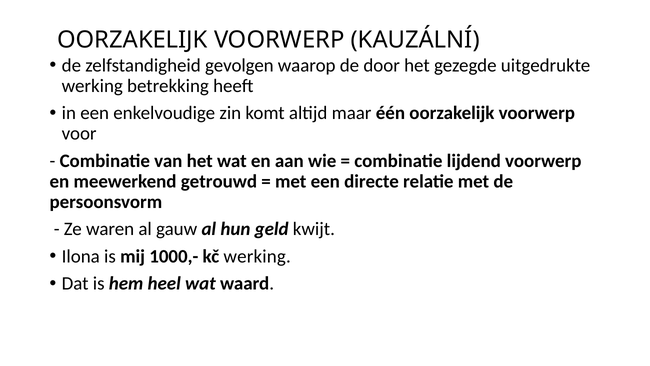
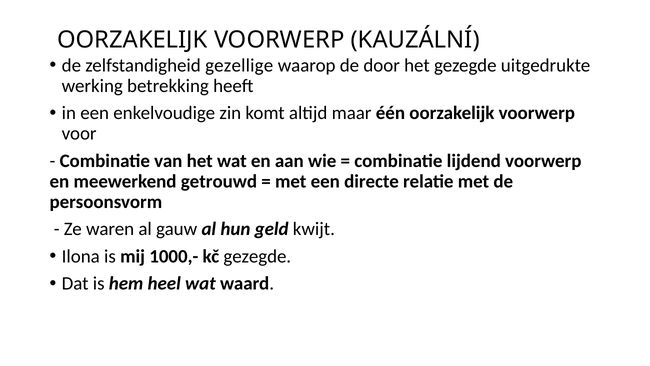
gevolgen: gevolgen -> gezellige
kč werking: werking -> gezegde
